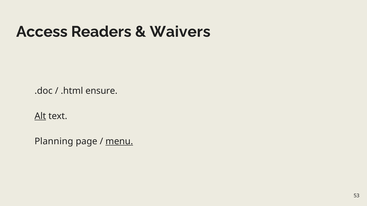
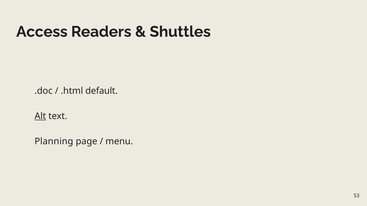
Waivers: Waivers -> Shuttles
ensure: ensure -> default
menu underline: present -> none
